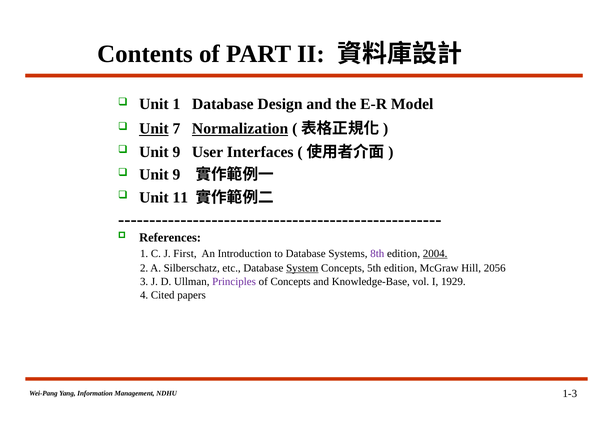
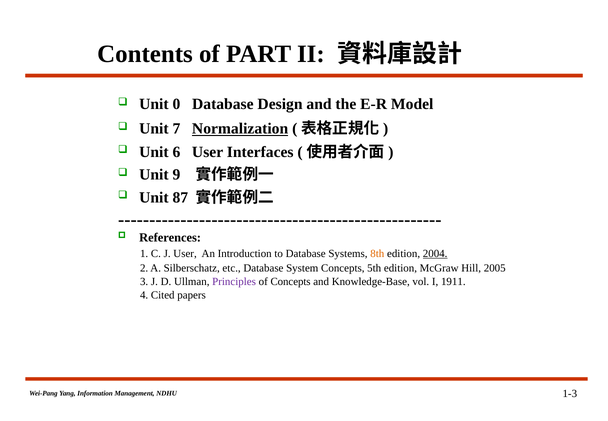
Unit 1: 1 -> 0
Unit at (154, 129) underline: present -> none
9 at (176, 152): 9 -> 6
11: 11 -> 87
J First: First -> User
8th colour: purple -> orange
System underline: present -> none
2056: 2056 -> 2005
1929: 1929 -> 1911
